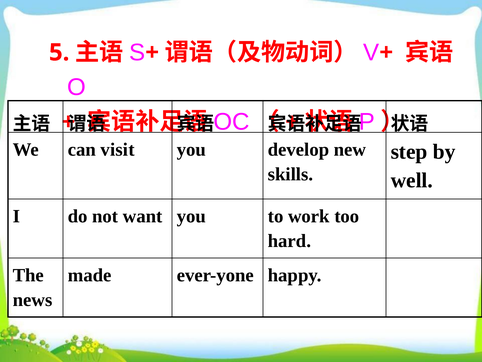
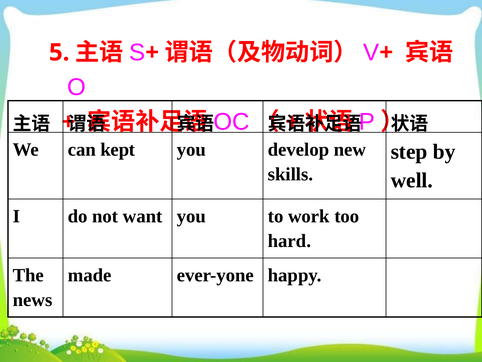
visit: visit -> kept
